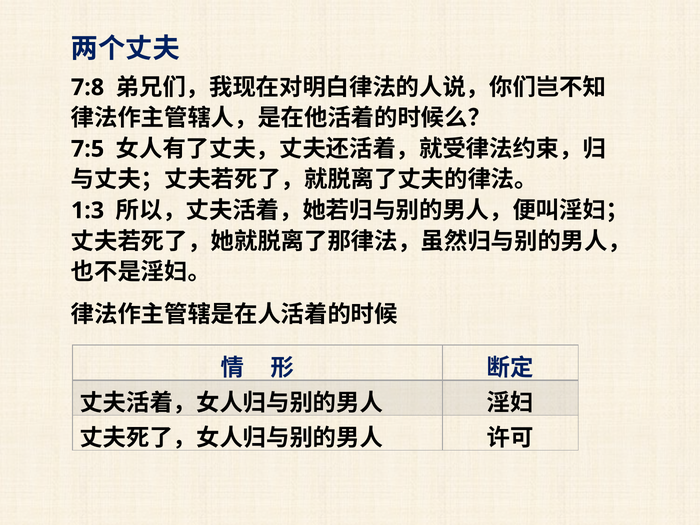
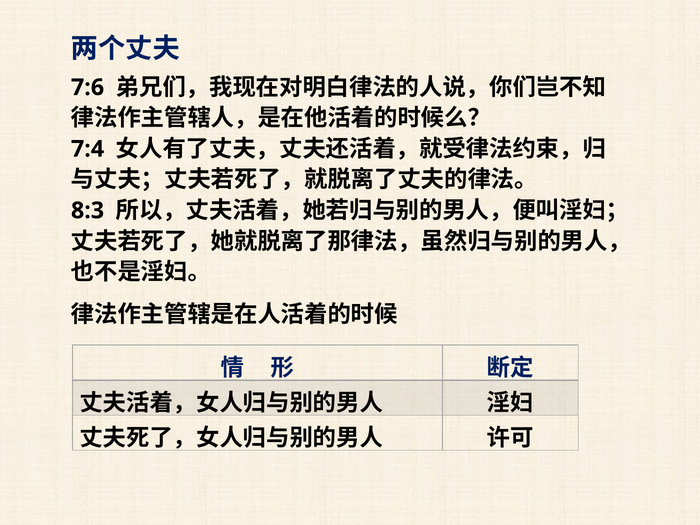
7:8: 7:8 -> 7:6
7:5: 7:5 -> 7:4
1:3: 1:3 -> 8:3
